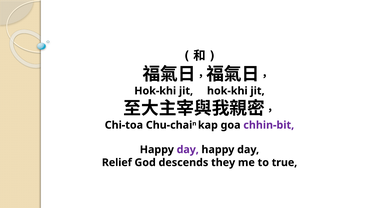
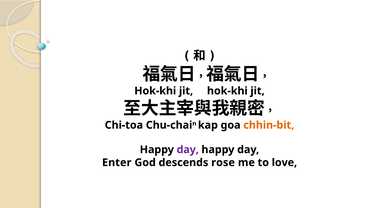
chhin-bit colour: purple -> orange
Relief: Relief -> Enter
they: they -> rose
true: true -> love
